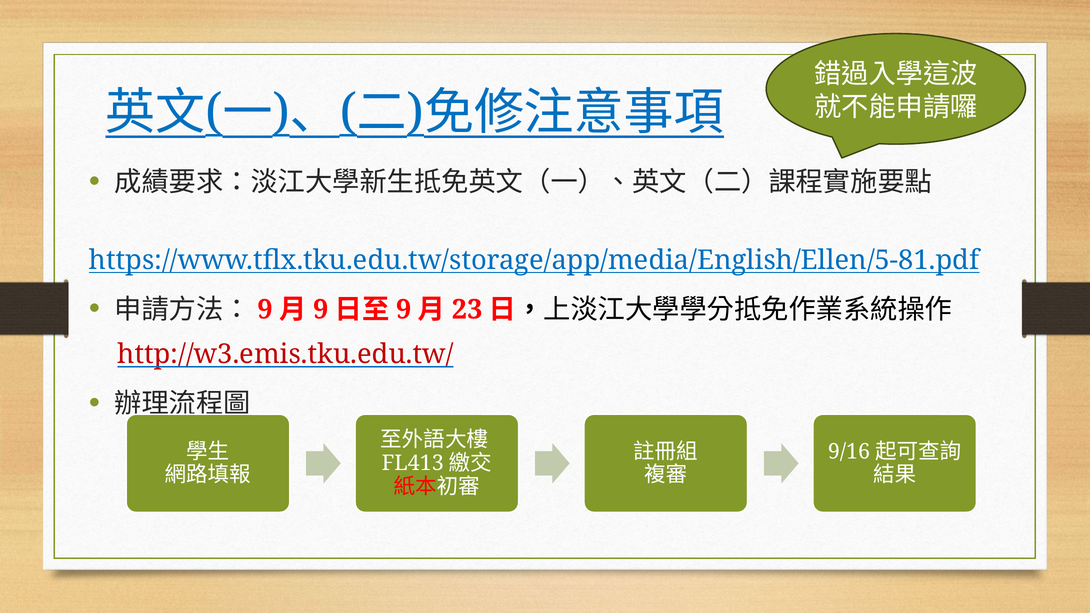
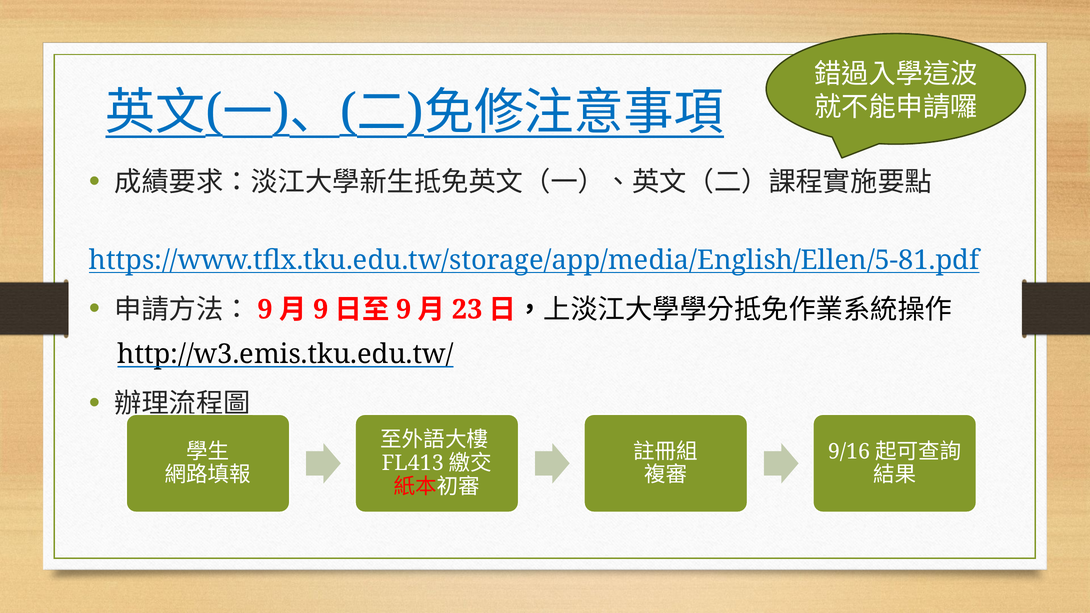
http://w3.emis.tku.edu.tw/ colour: red -> black
